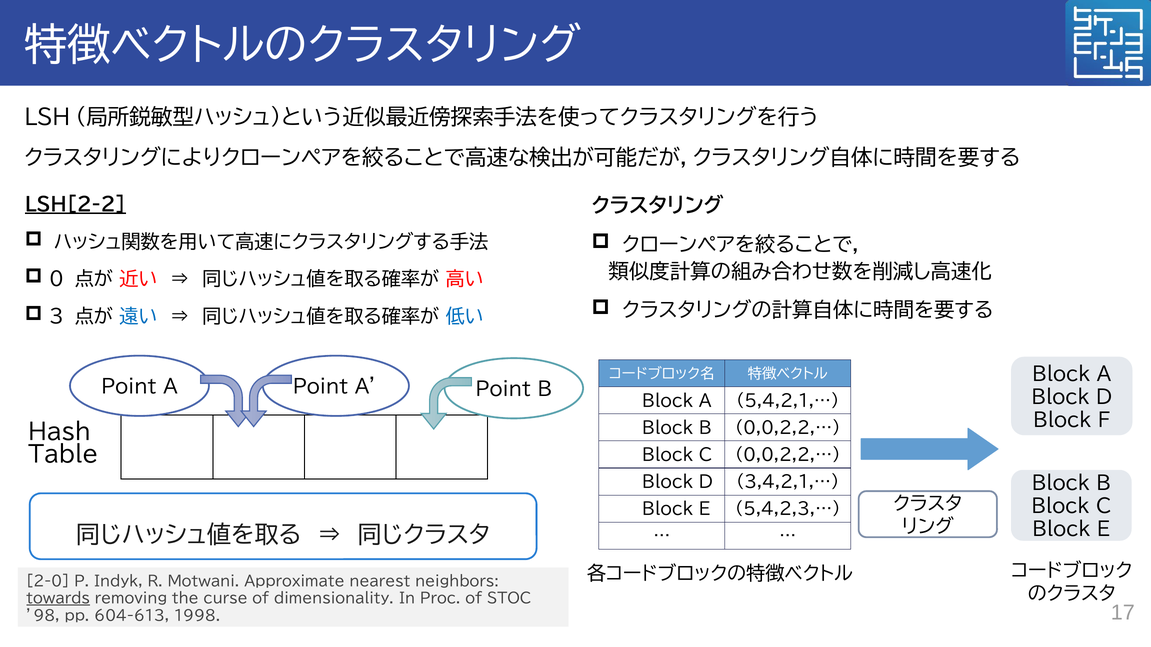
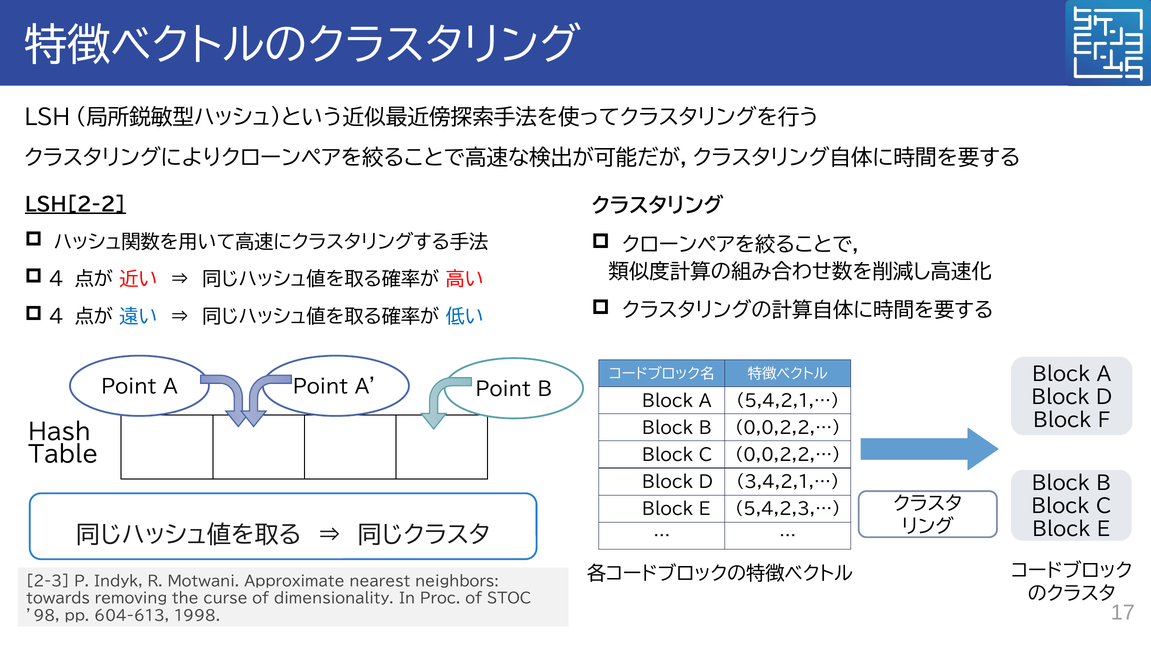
0 at (57, 280): 0 -> 4
3 at (57, 317): 3 -> 4
2-0: 2-0 -> 2-3
towards underline: present -> none
